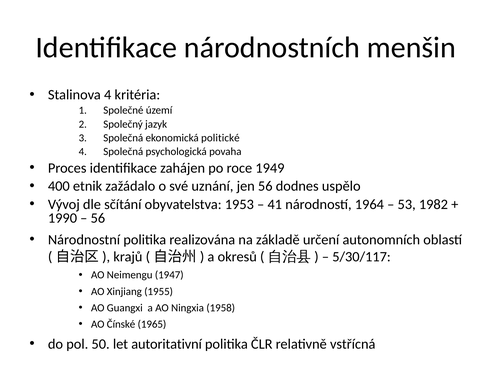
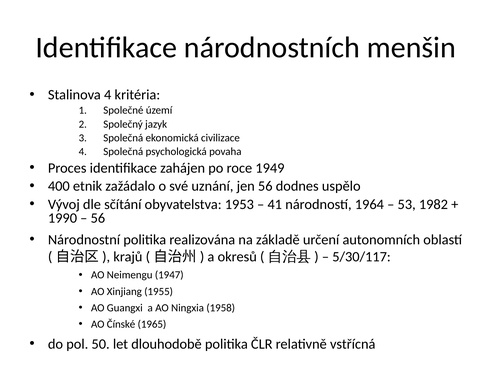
politické: politické -> civilizace
autoritativní: autoritativní -> dlouhodobě
